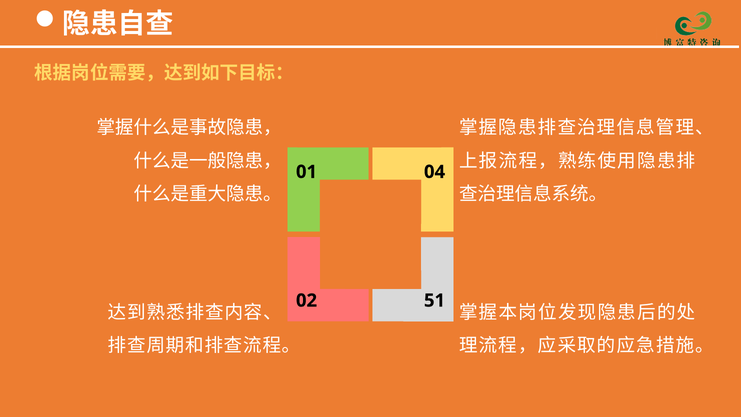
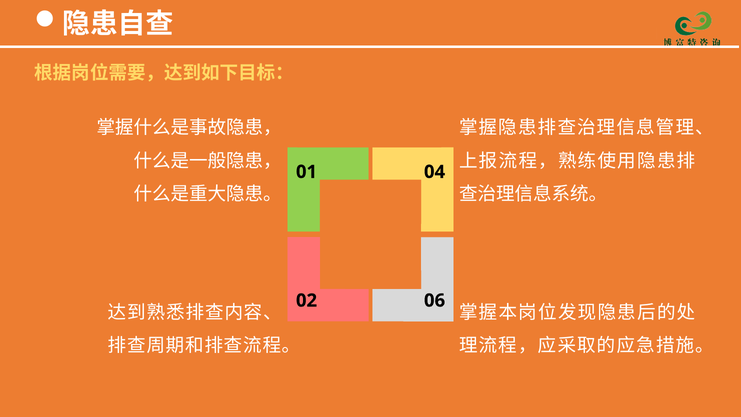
51: 51 -> 06
